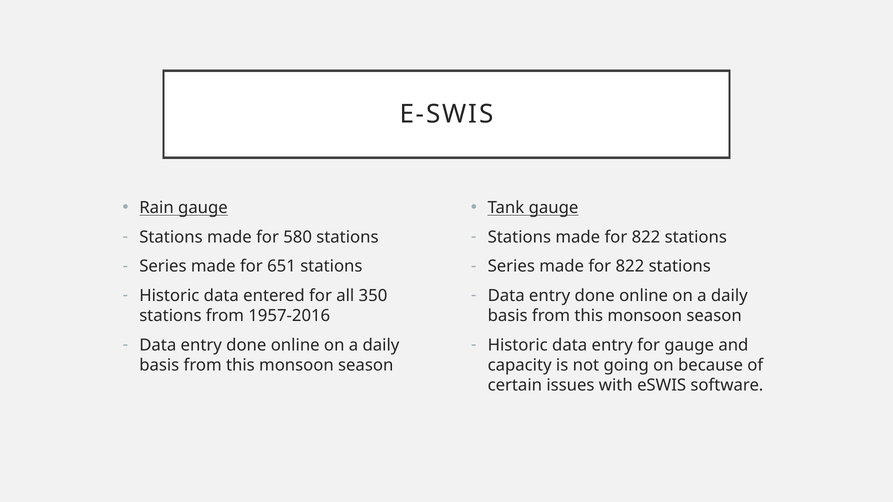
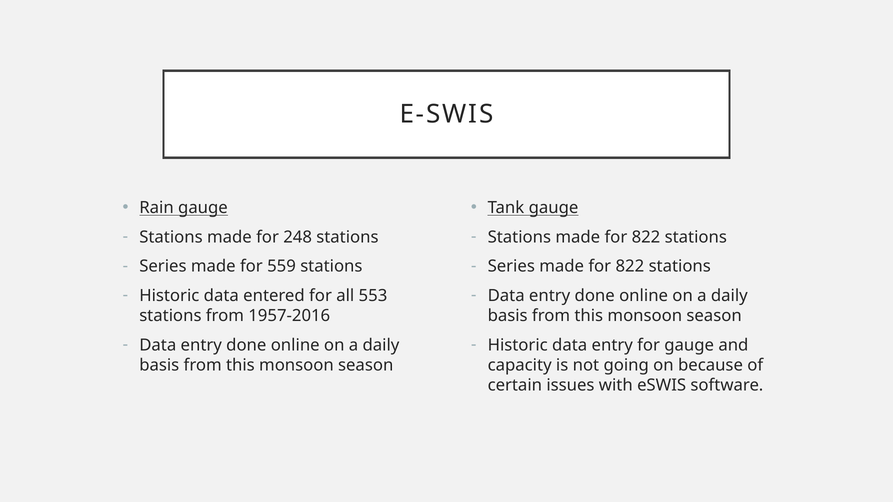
580: 580 -> 248
651: 651 -> 559
350: 350 -> 553
